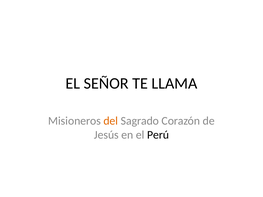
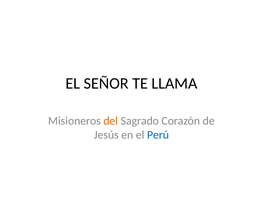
Perú colour: black -> blue
